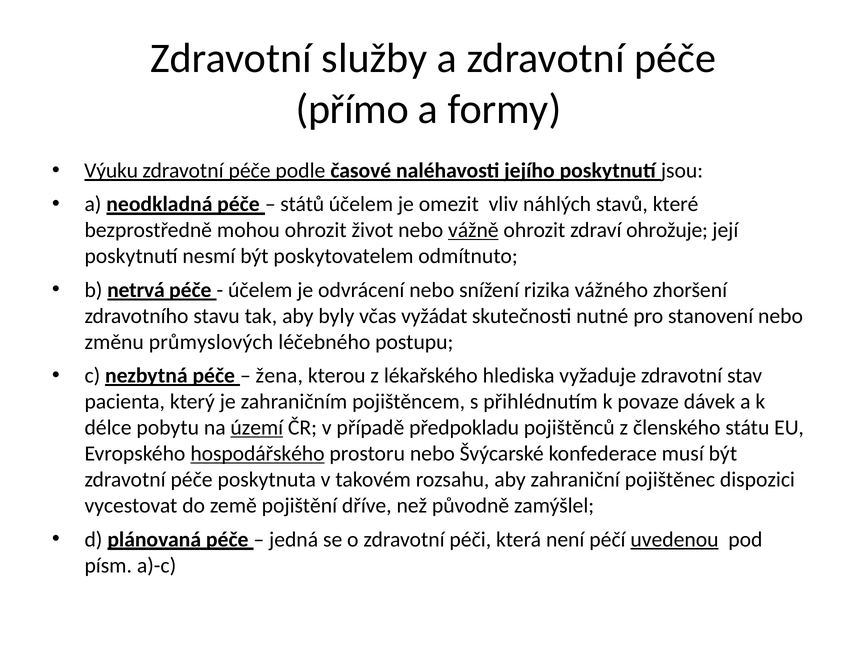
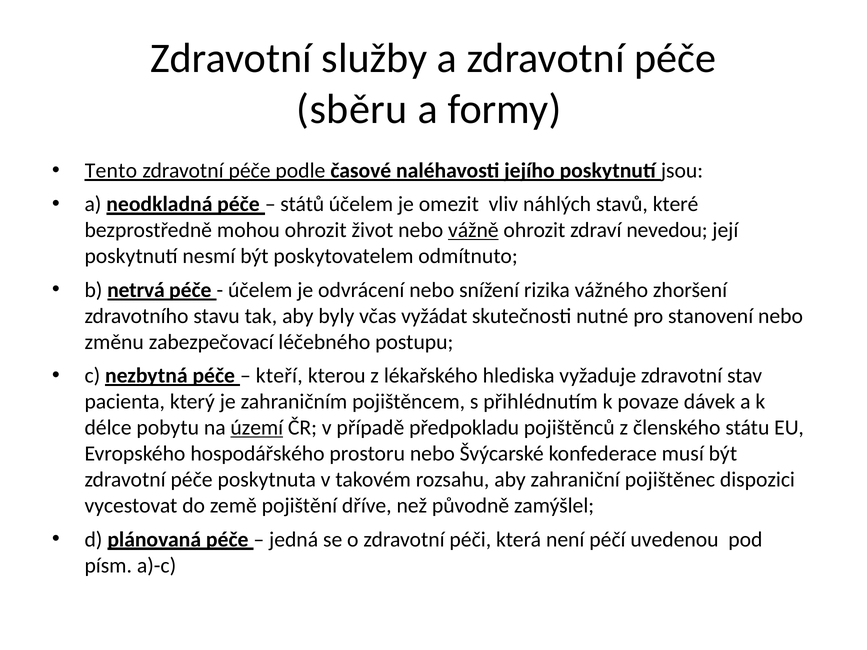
přímo: přímo -> sběru
Výuku: Výuku -> Tento
ohrožuje: ohrožuje -> nevedou
průmyslových: průmyslových -> zabezpečovací
žena: žena -> kteří
hospodářského underline: present -> none
uvedenou underline: present -> none
